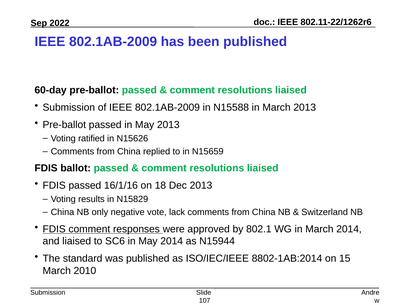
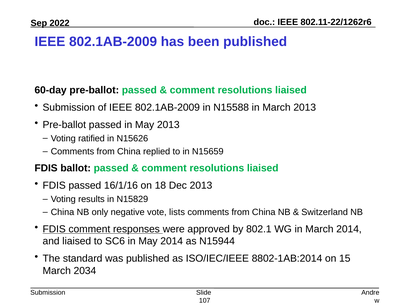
lack: lack -> lists
2010: 2010 -> 2034
